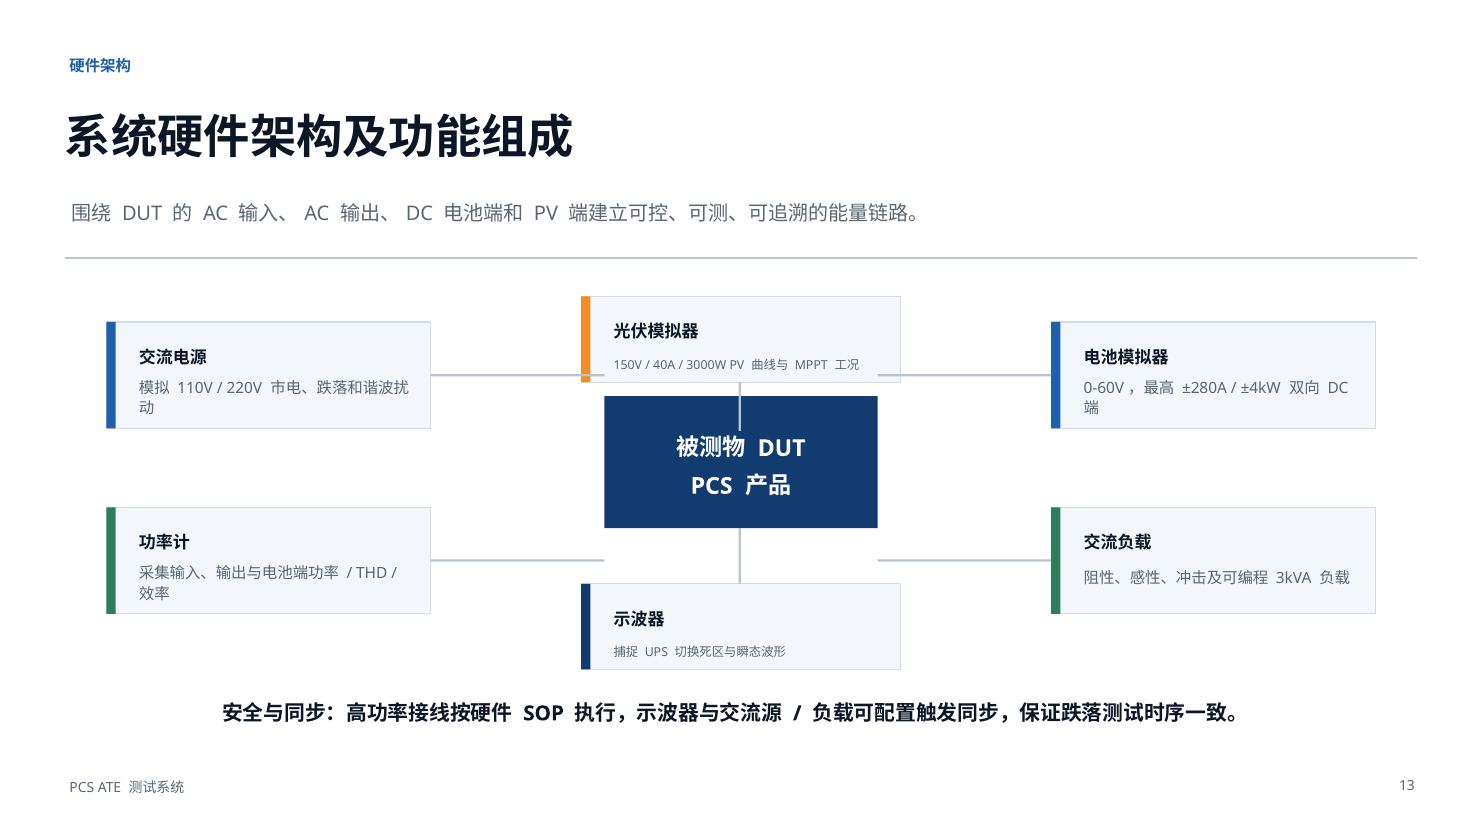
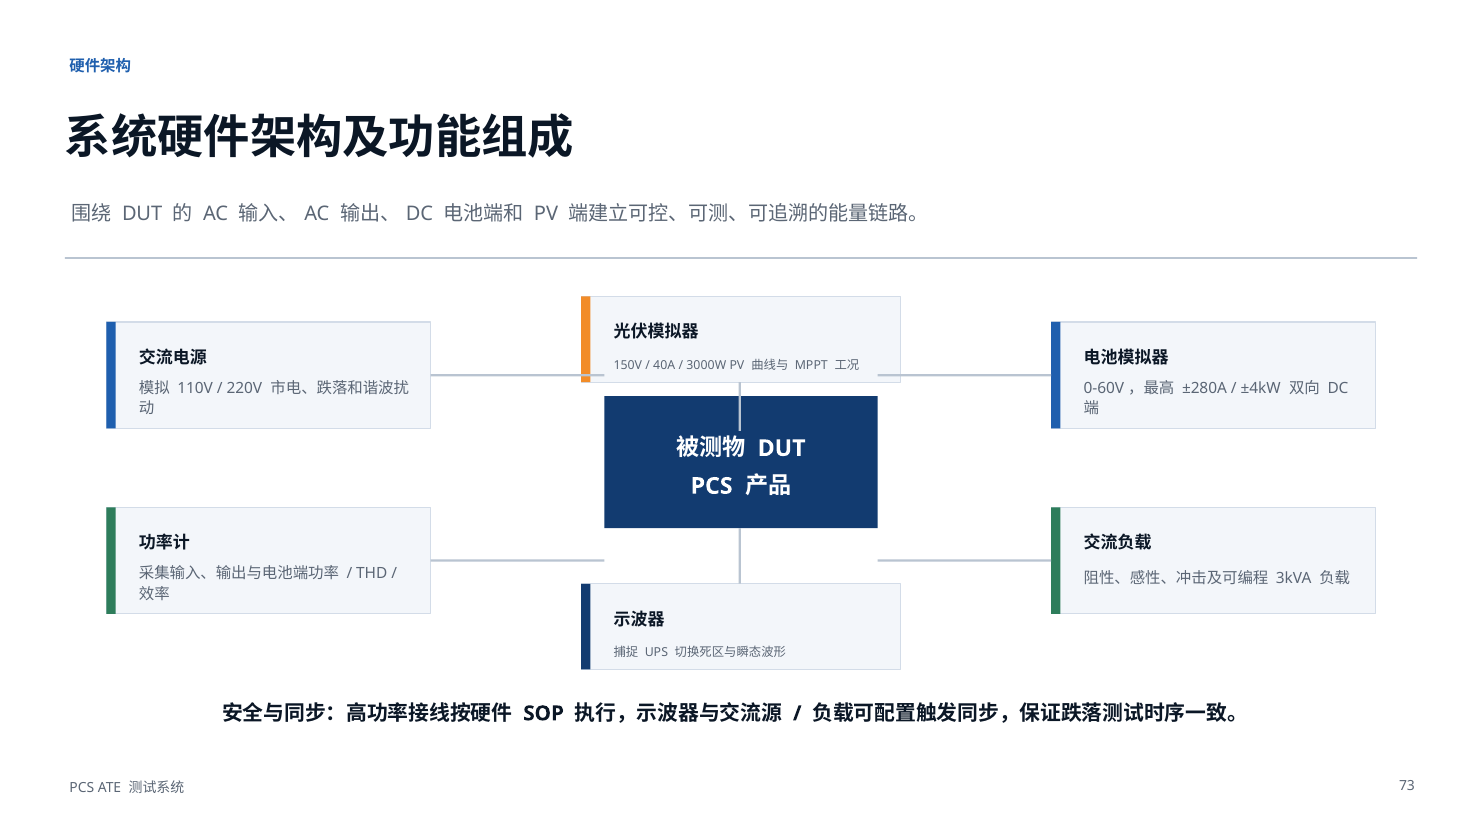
13: 13 -> 73
